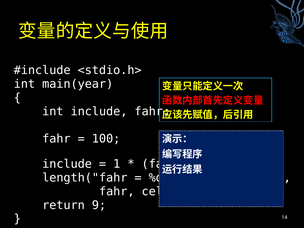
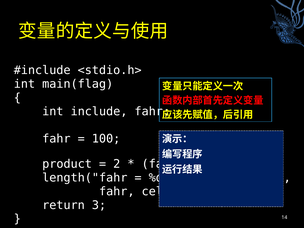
main(year: main(year -> main(flag
include at (67, 164): include -> product
1: 1 -> 2
return 9: 9 -> 3
